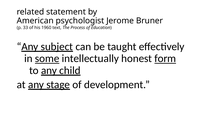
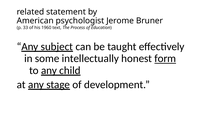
some underline: present -> none
